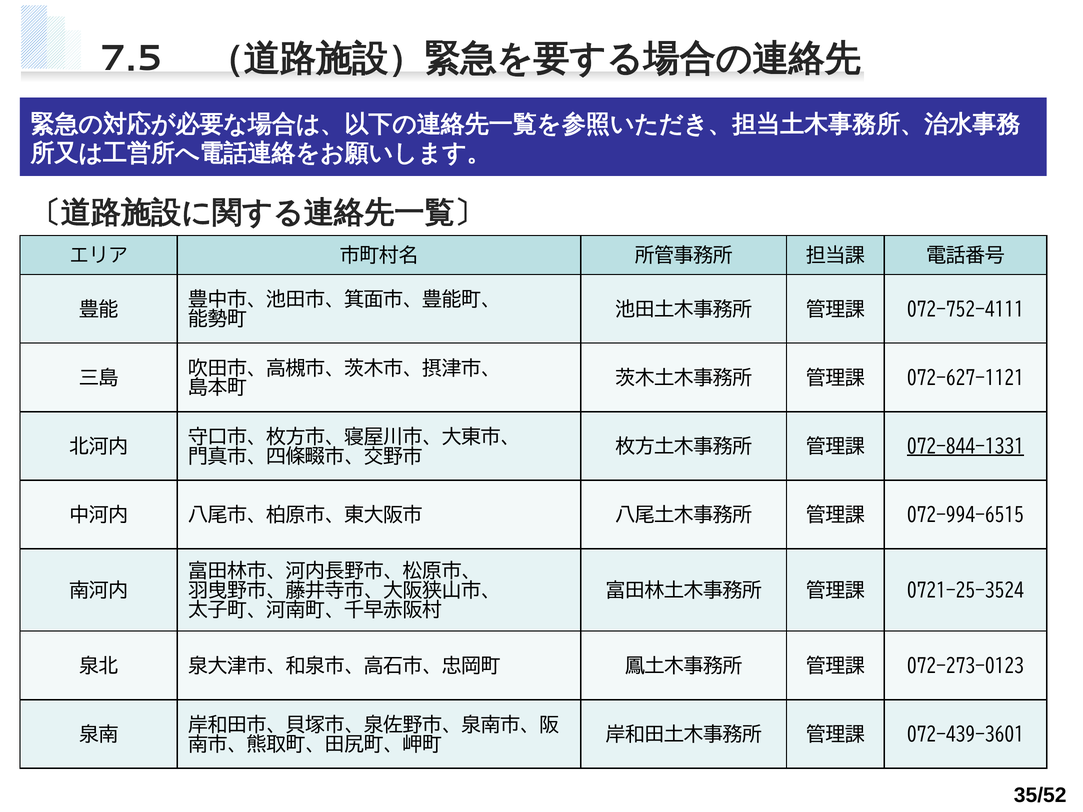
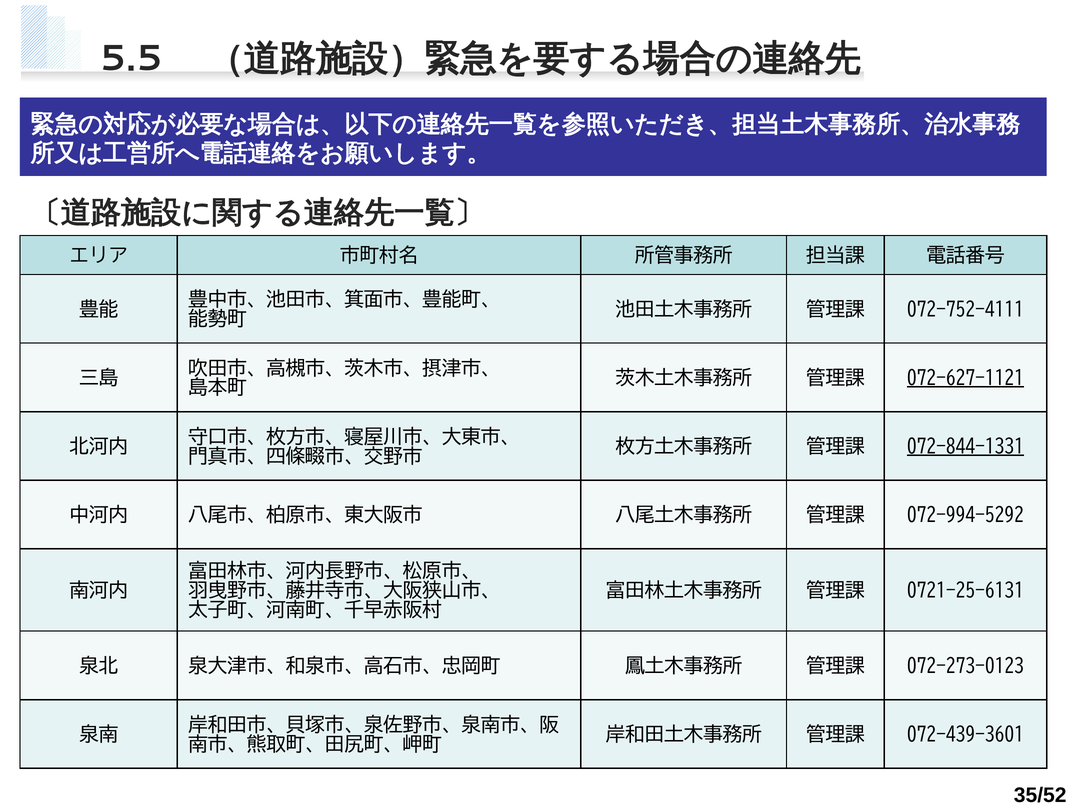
7.5: 7.5 -> 5.5
072-627-1121 underline: none -> present
072-994-6515: 072-994-6515 -> 072-994-5292
0721-25-3524: 0721-25-3524 -> 0721-25-6131
